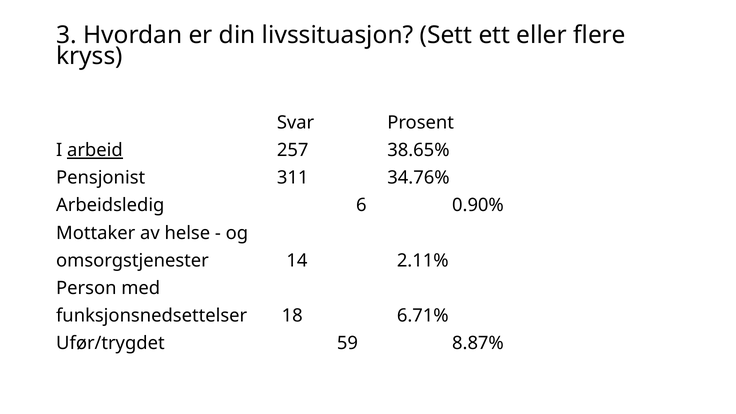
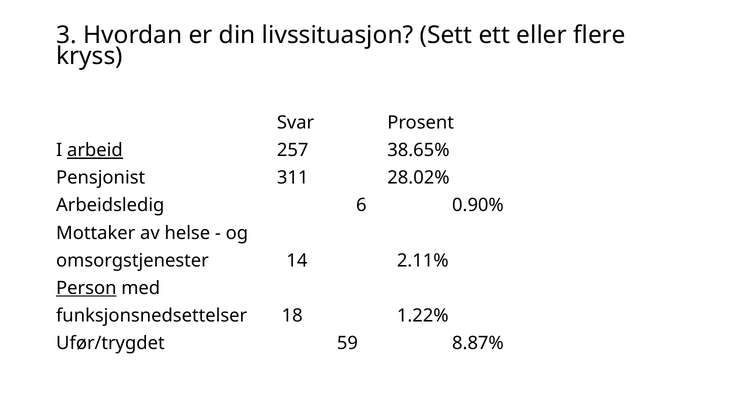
34.76%: 34.76% -> 28.02%
Person underline: none -> present
6.71%: 6.71% -> 1.22%
